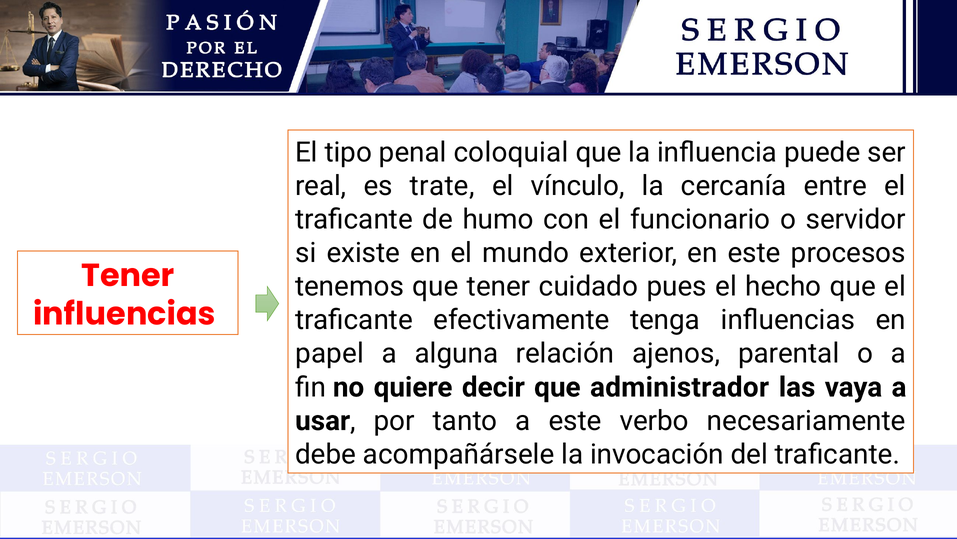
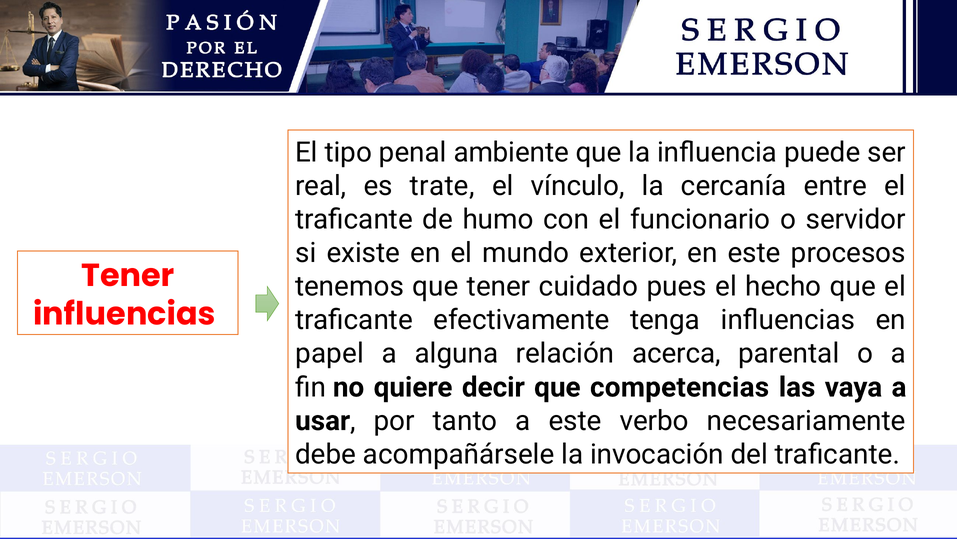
coloquial: coloquial -> ambiente
ajenos: ajenos -> acerca
administrador: administrador -> competencias
